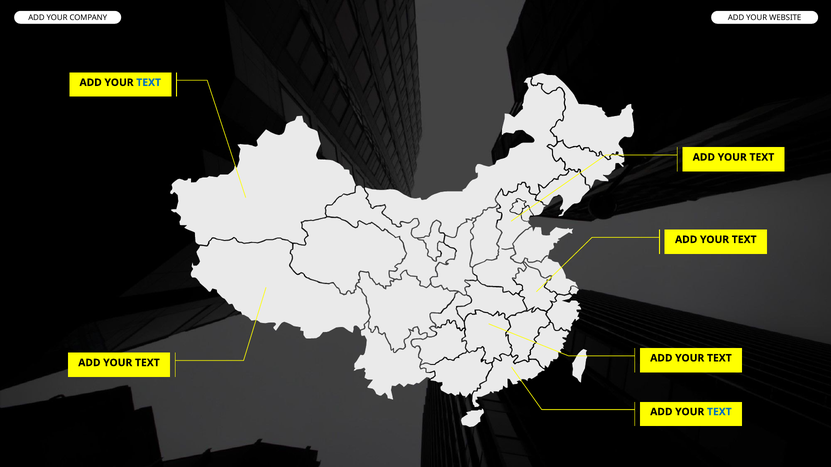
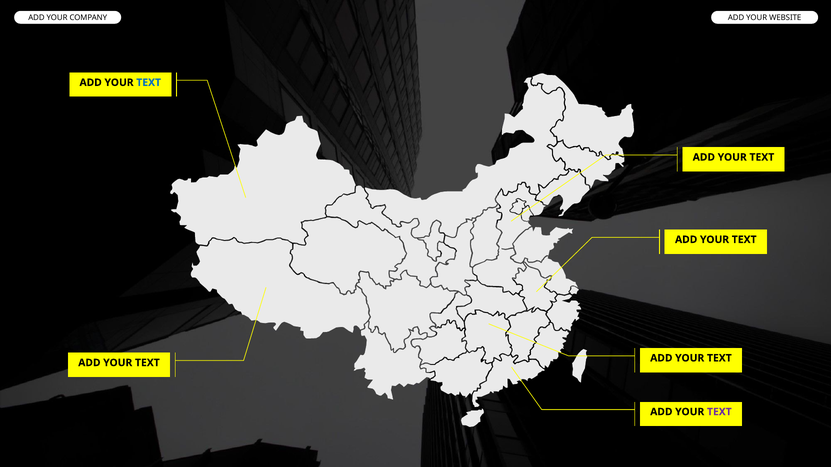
TEXT at (719, 412) colour: blue -> purple
